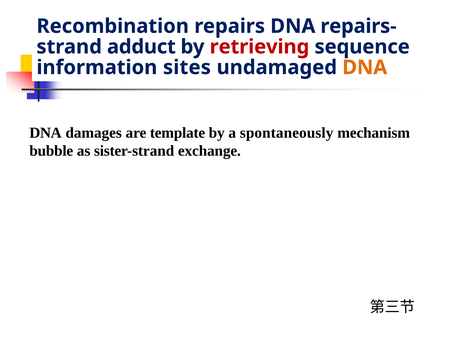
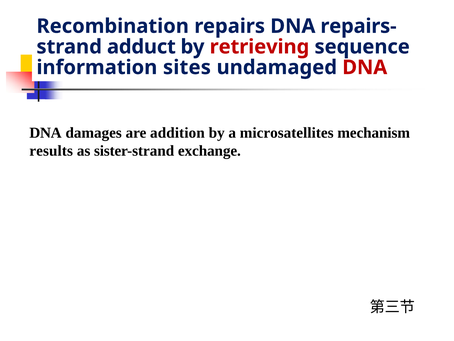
DNA at (365, 67) colour: orange -> red
template: template -> addition
spontaneously: spontaneously -> microsatellites
bubble: bubble -> results
